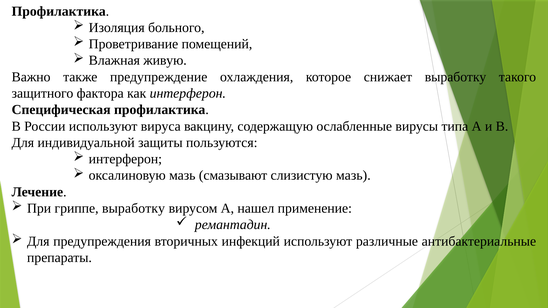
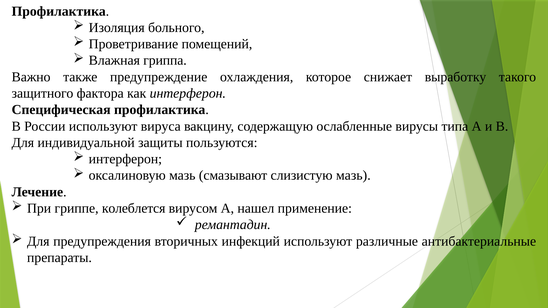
живую: живую -> гриппа
гриппе выработку: выработку -> колеблется
